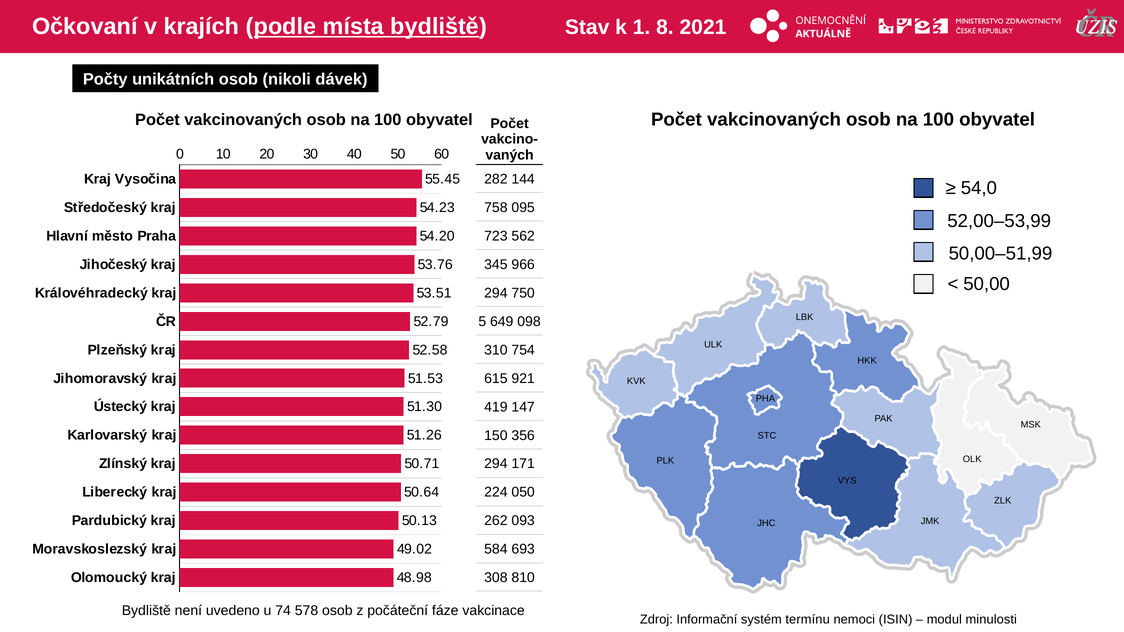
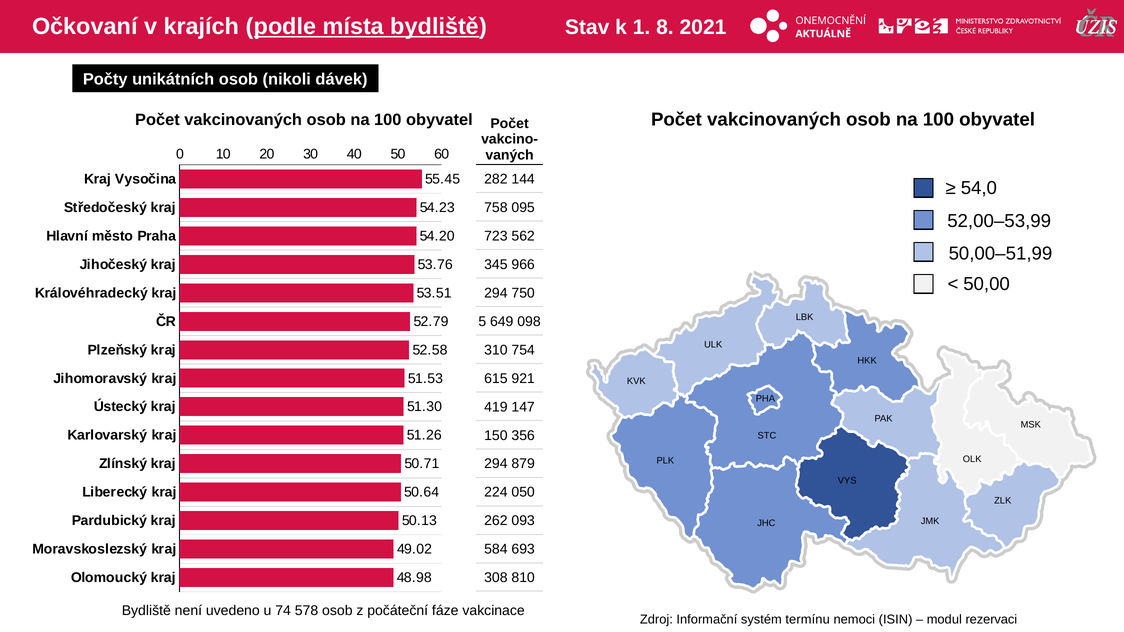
171: 171 -> 879
minulosti: minulosti -> rezervaci
